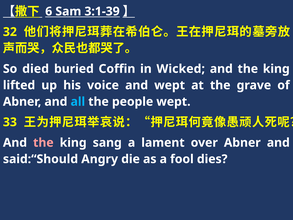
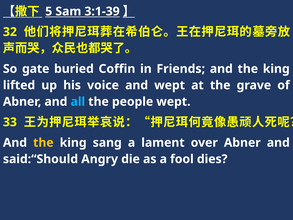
6: 6 -> 5
died: died -> gate
Wicked: Wicked -> Friends
the at (43, 143) colour: pink -> yellow
